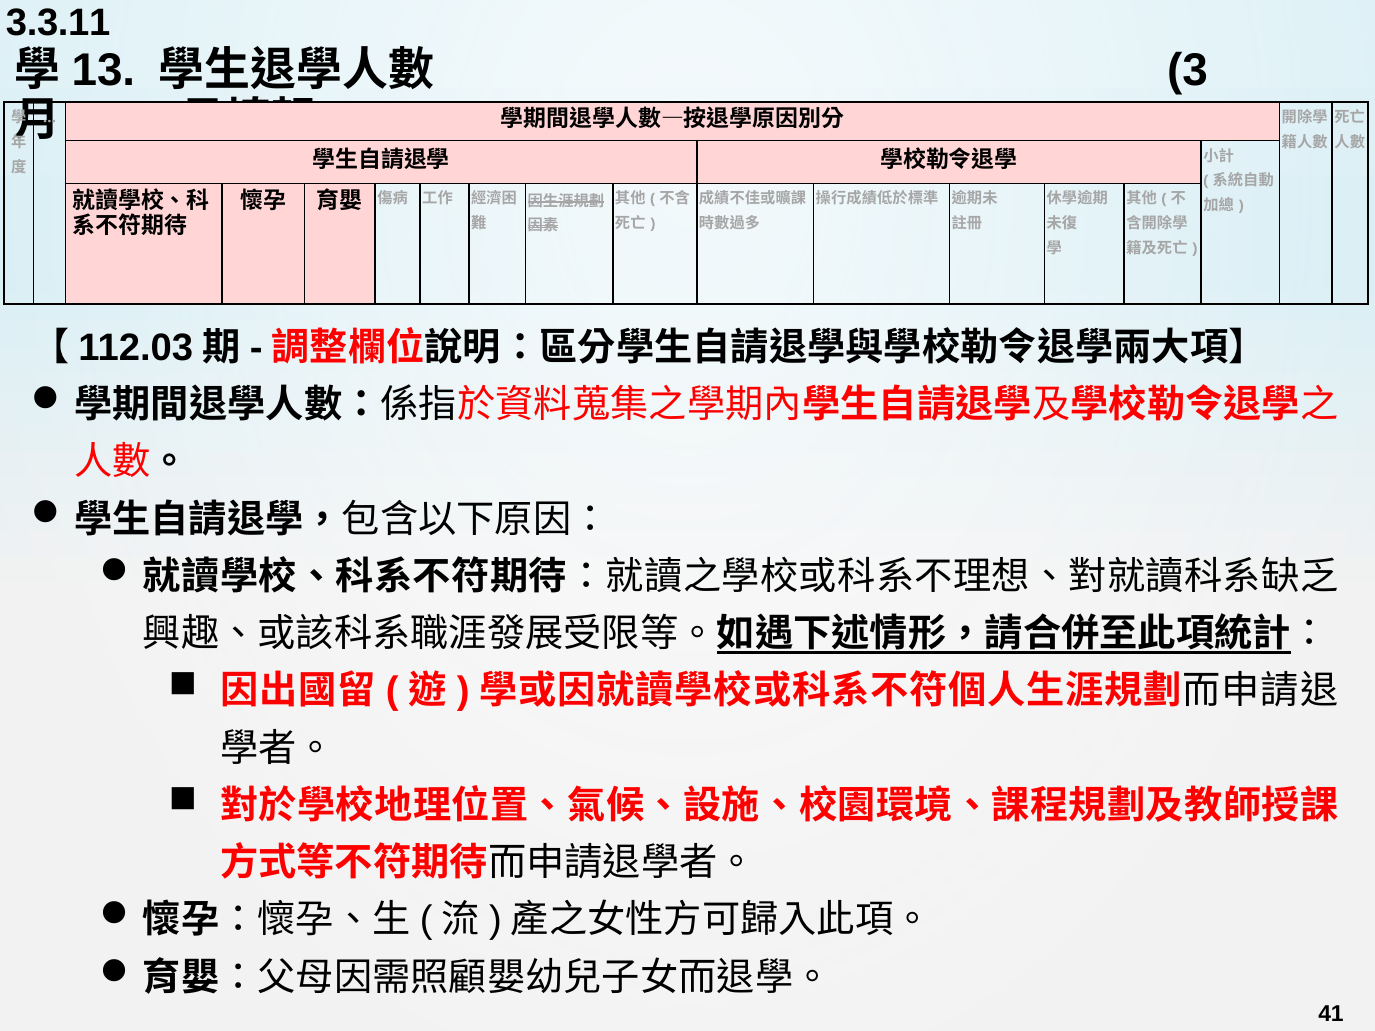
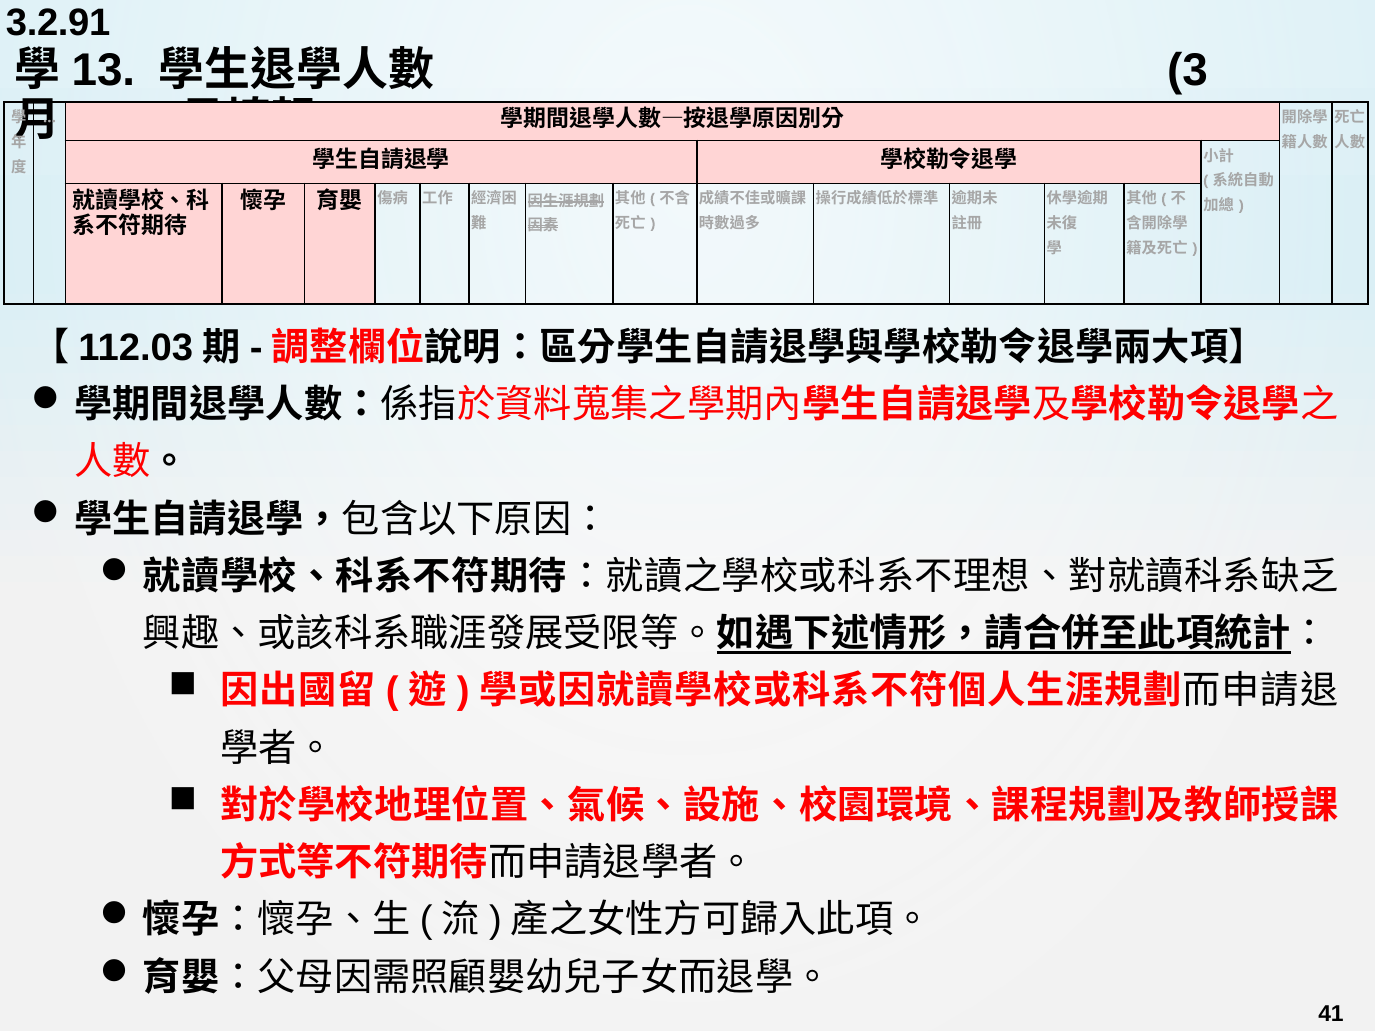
3.3.11: 3.3.11 -> 3.2.91
